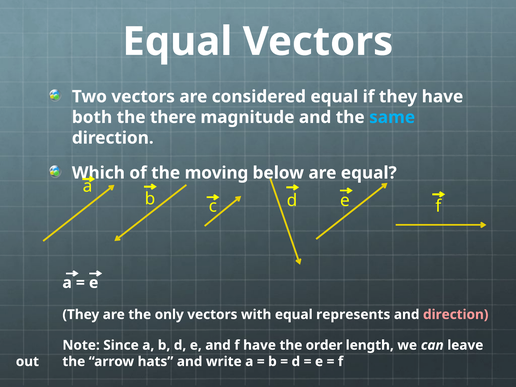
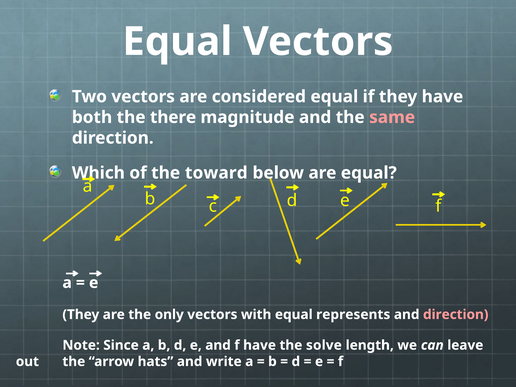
same colour: light blue -> pink
moving: moving -> toward
order: order -> solve
